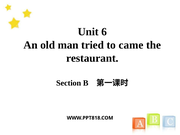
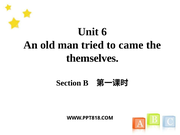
restaurant: restaurant -> themselves
